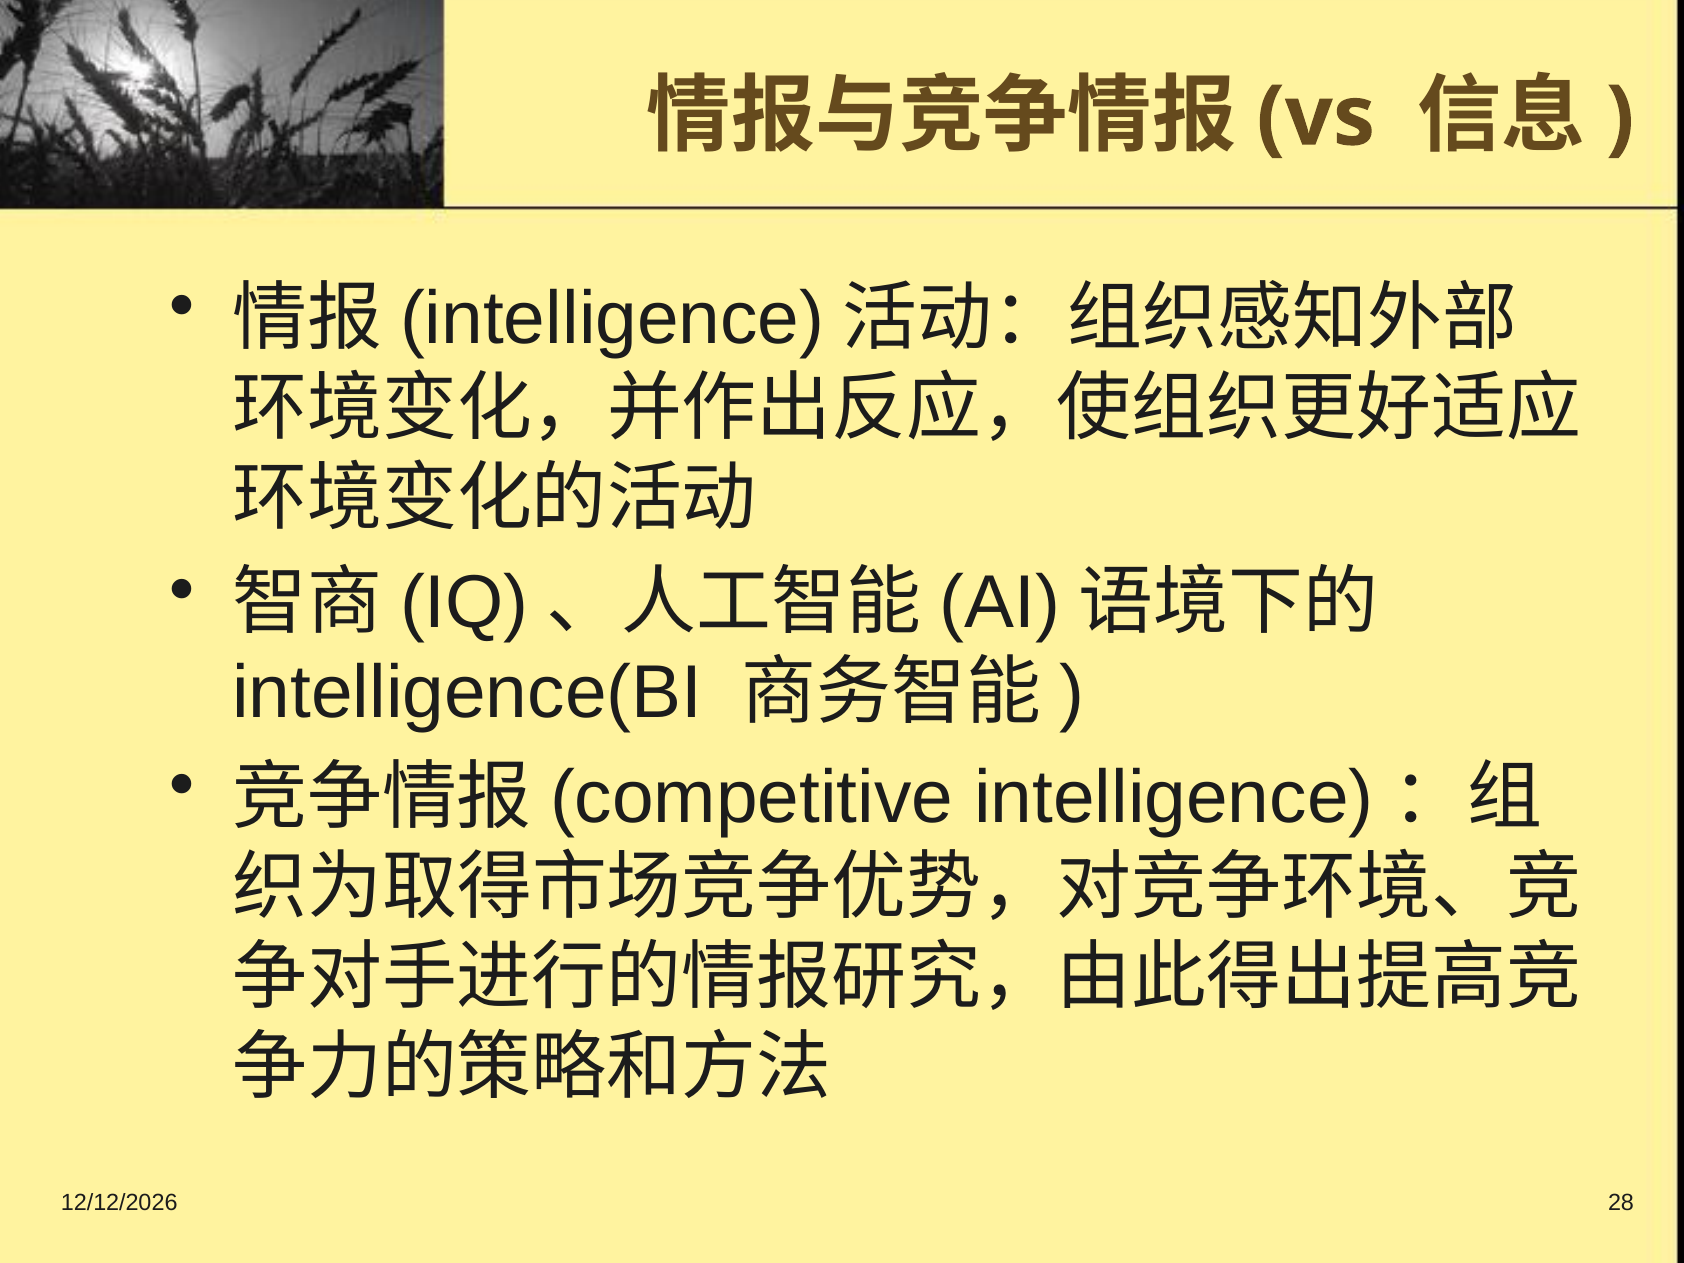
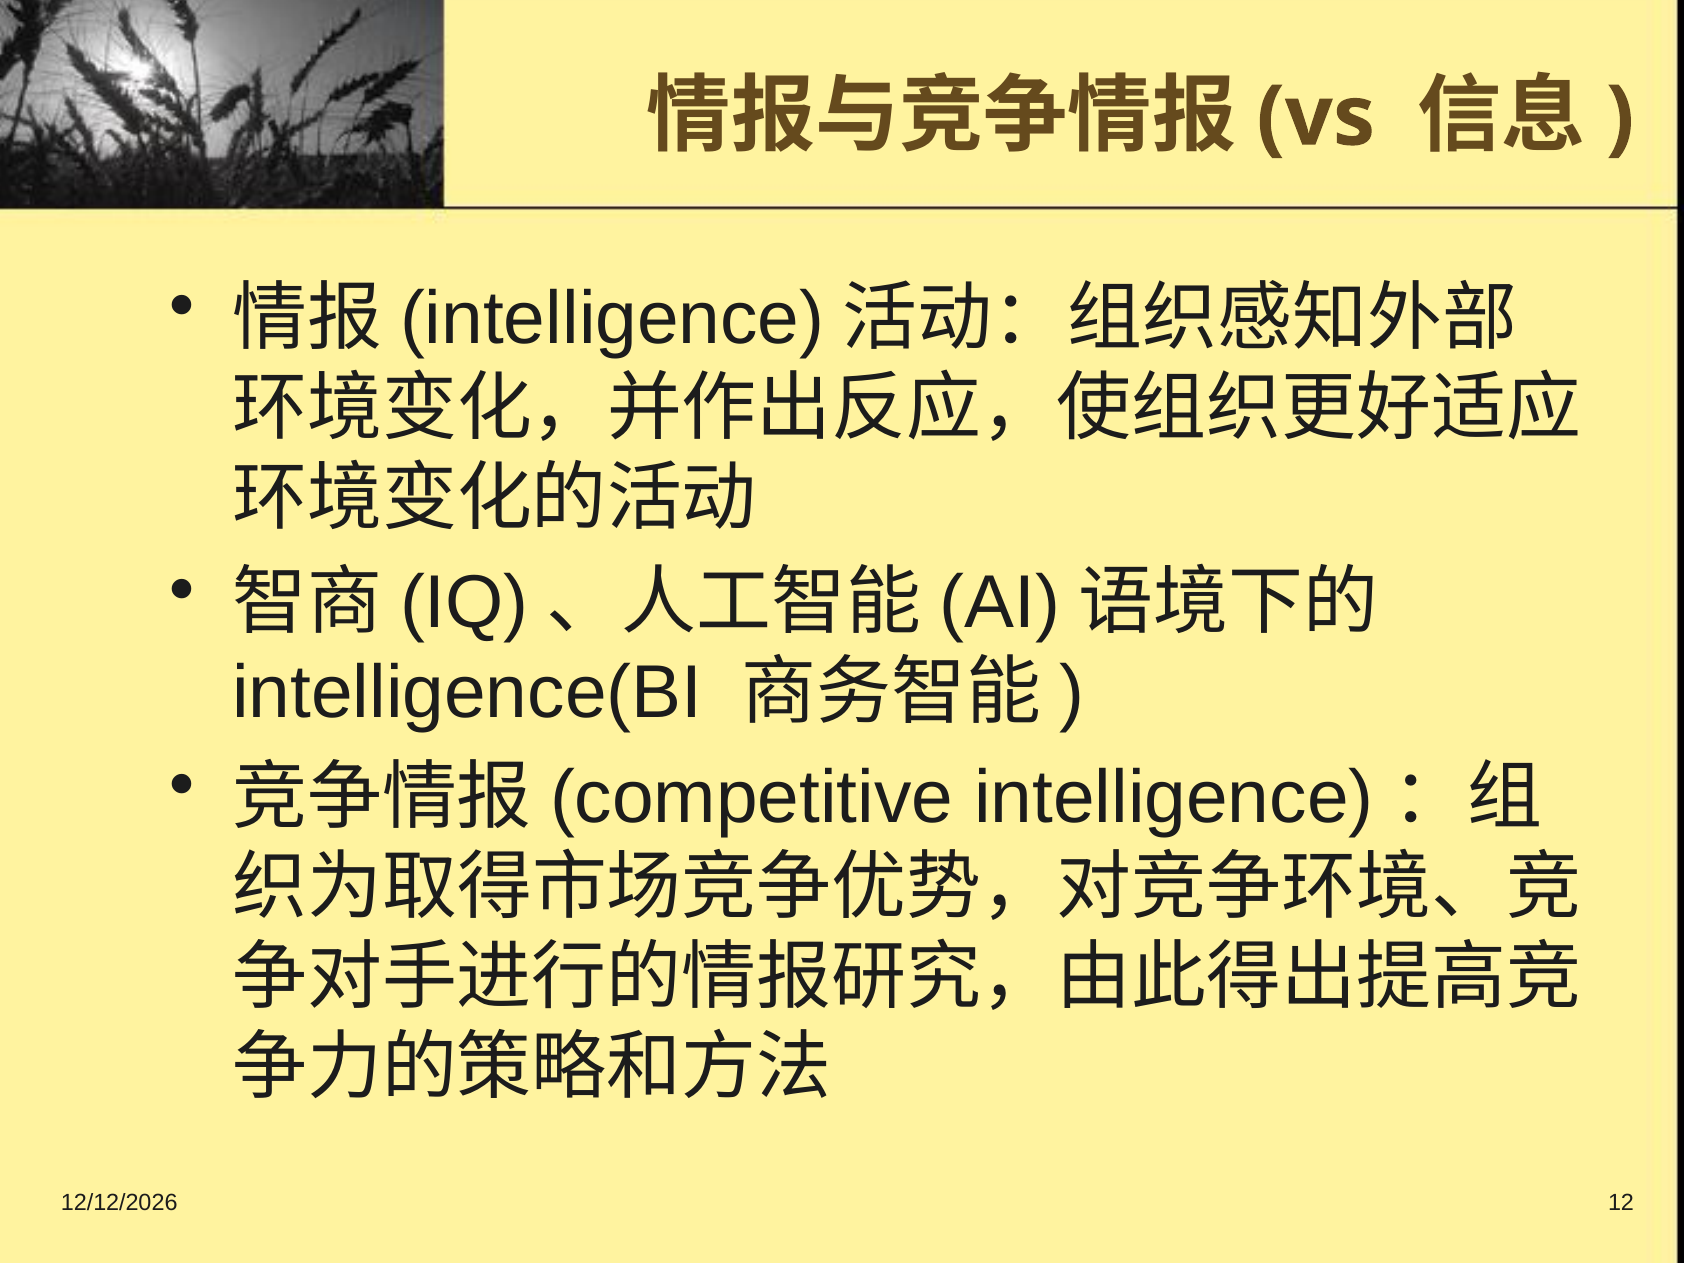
28: 28 -> 12
